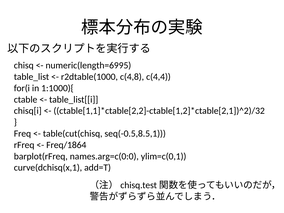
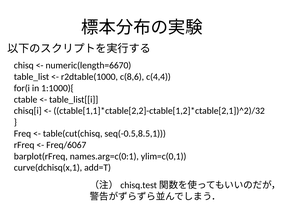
numeric(length=6995: numeric(length=6995 -> numeric(length=6670
c(4,8: c(4,8 -> c(8,6
Freq/1864: Freq/1864 -> Freq/6067
names.arg=c(0:0: names.arg=c(0:0 -> names.arg=c(0:1
